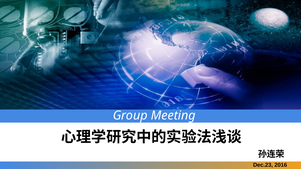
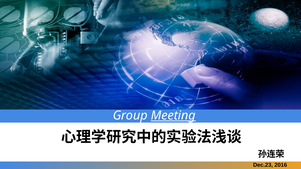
Meeting underline: none -> present
